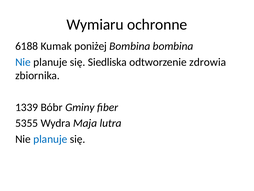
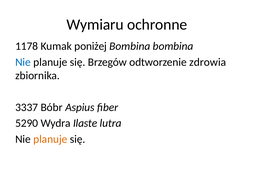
6188: 6188 -> 1178
Siedliska: Siedliska -> Brzegów
1339: 1339 -> 3337
Gminy: Gminy -> Aspius
5355: 5355 -> 5290
Maja: Maja -> Ilaste
planuje at (50, 139) colour: blue -> orange
